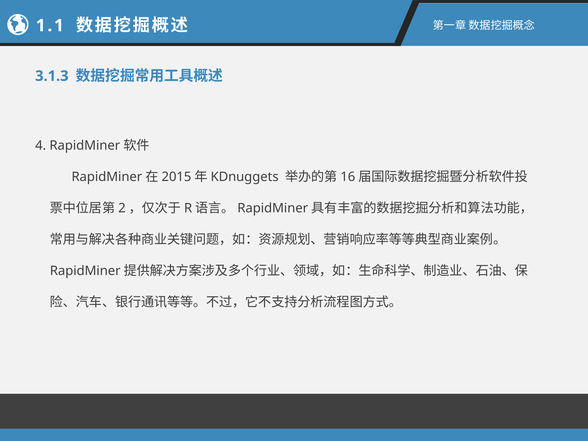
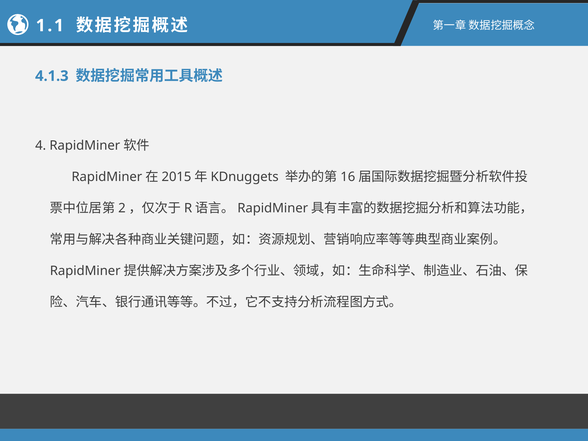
3.1.3: 3.1.3 -> 4.1.3
